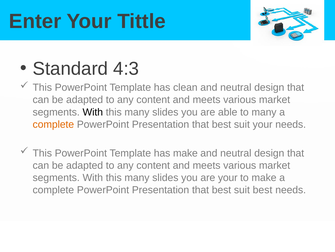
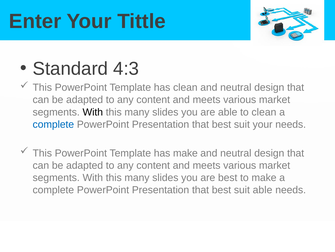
to many: many -> clean
complete at (53, 124) colour: orange -> blue
are your: your -> best
suit best: best -> able
